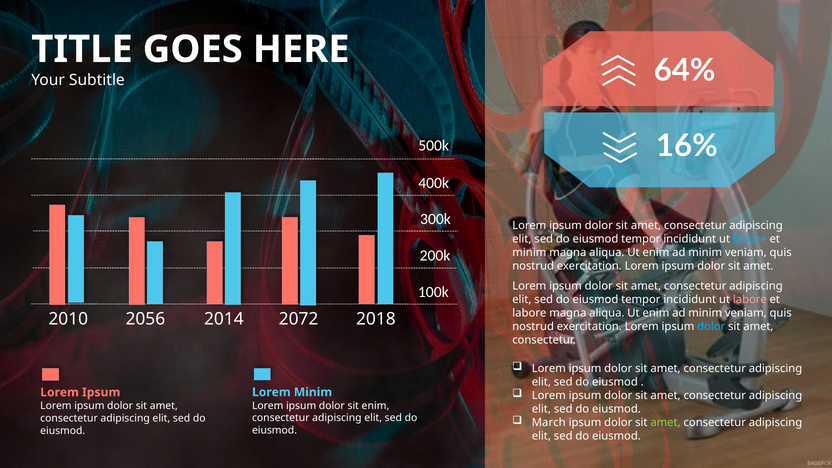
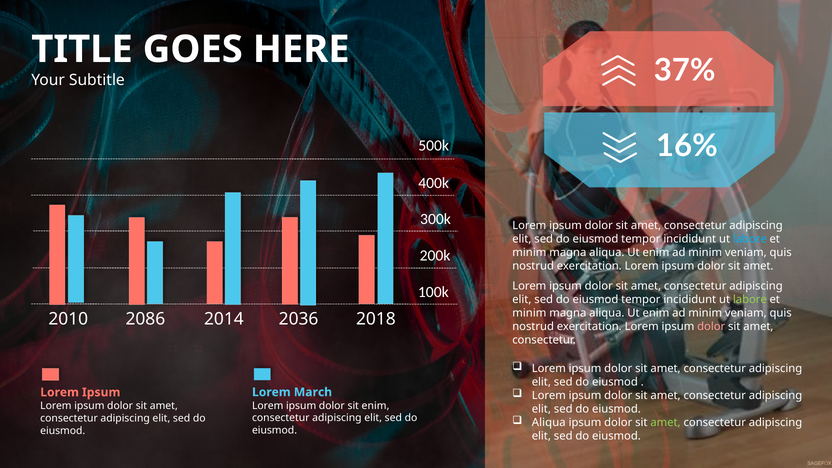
64%: 64% -> 37%
labore at (750, 300) colour: pink -> light green
labore at (529, 313): labore -> minim
2056: 2056 -> 2086
2072: 2072 -> 2036
dolor at (711, 327) colour: light blue -> pink
Lorem Minim: Minim -> March
March at (549, 422): March -> Aliqua
